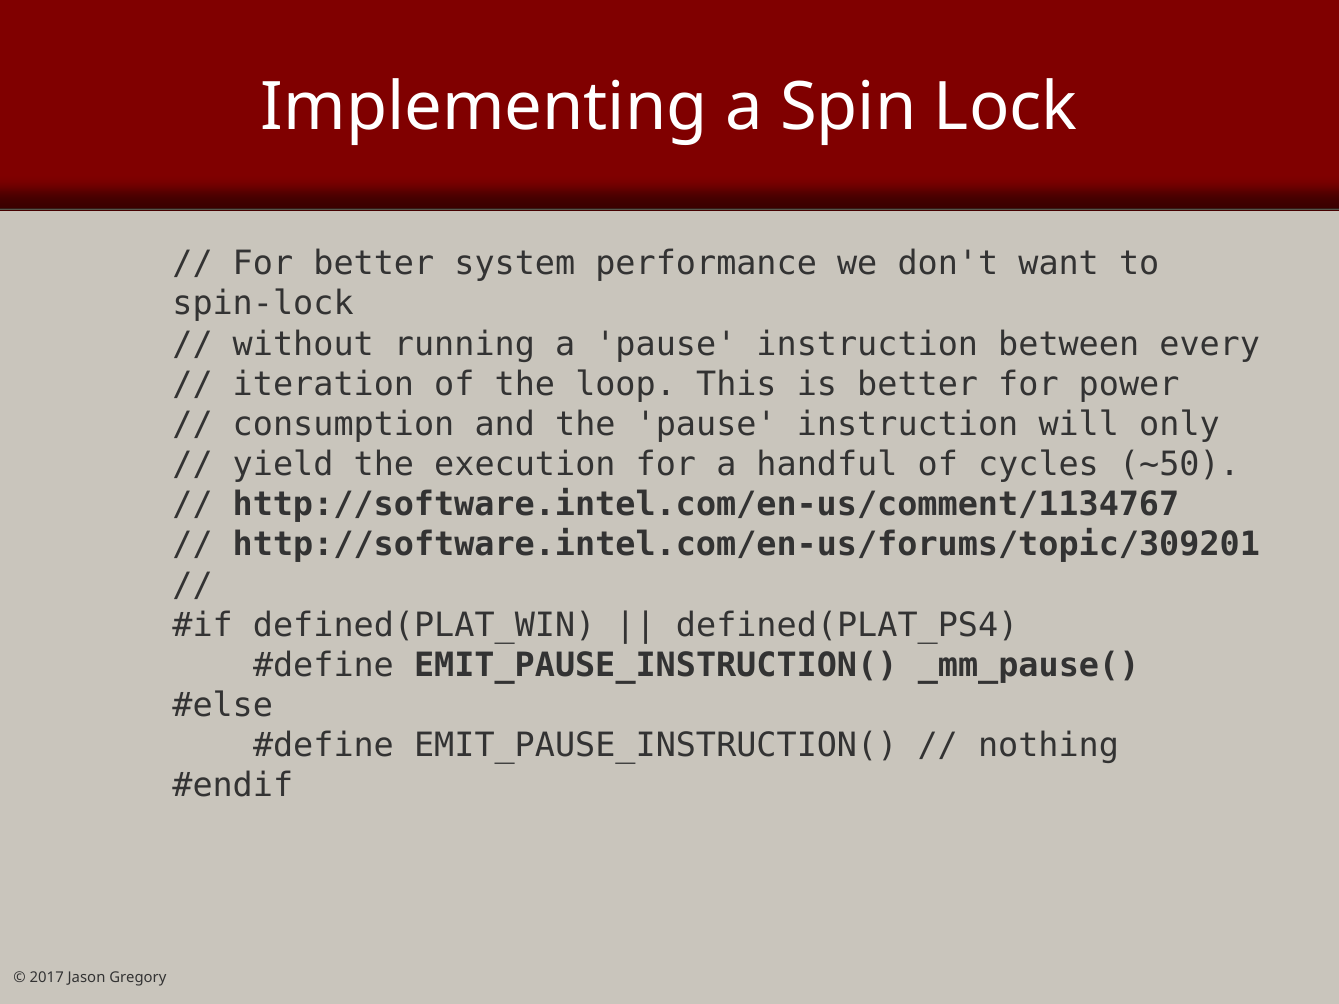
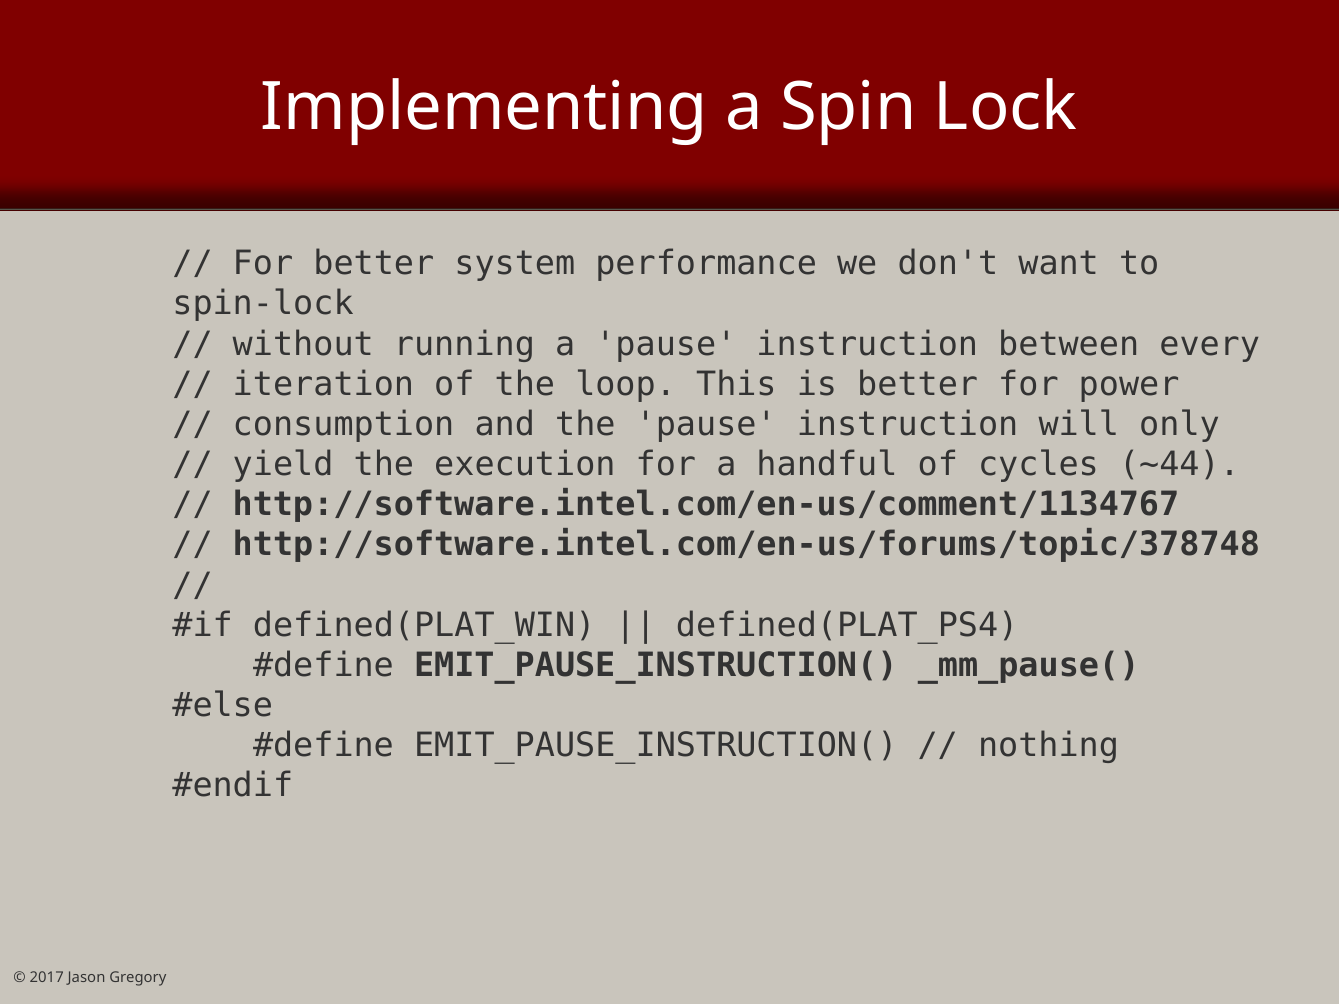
~50: ~50 -> ~44
http://software.intel.com/en-us/forums/topic/309201: http://software.intel.com/en-us/forums/topic/309201 -> http://software.intel.com/en-us/forums/topic/378748
